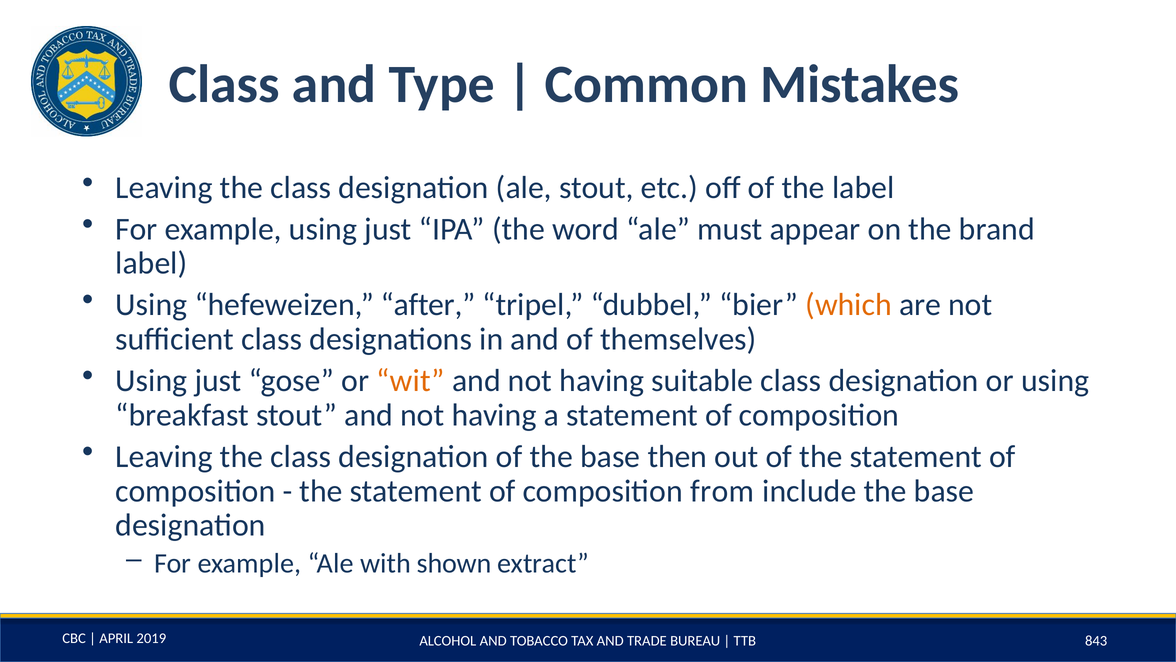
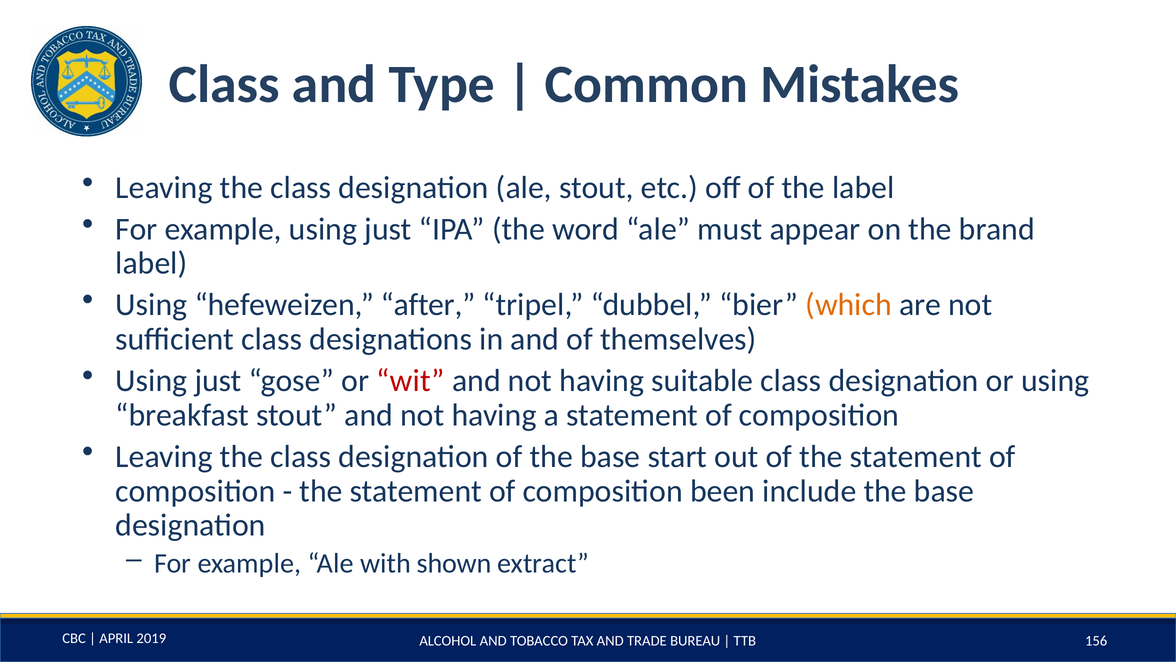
wit colour: orange -> red
then: then -> start
from: from -> been
843: 843 -> 156
